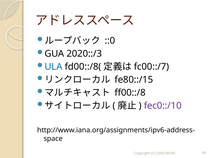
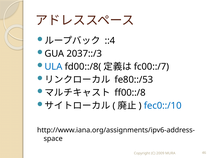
::0: ::0 -> ::4
2020::/3: 2020::/3 -> 2037::/3
fe80::/15: fe80::/15 -> fe80::/53
fec0::/10 colour: purple -> blue
